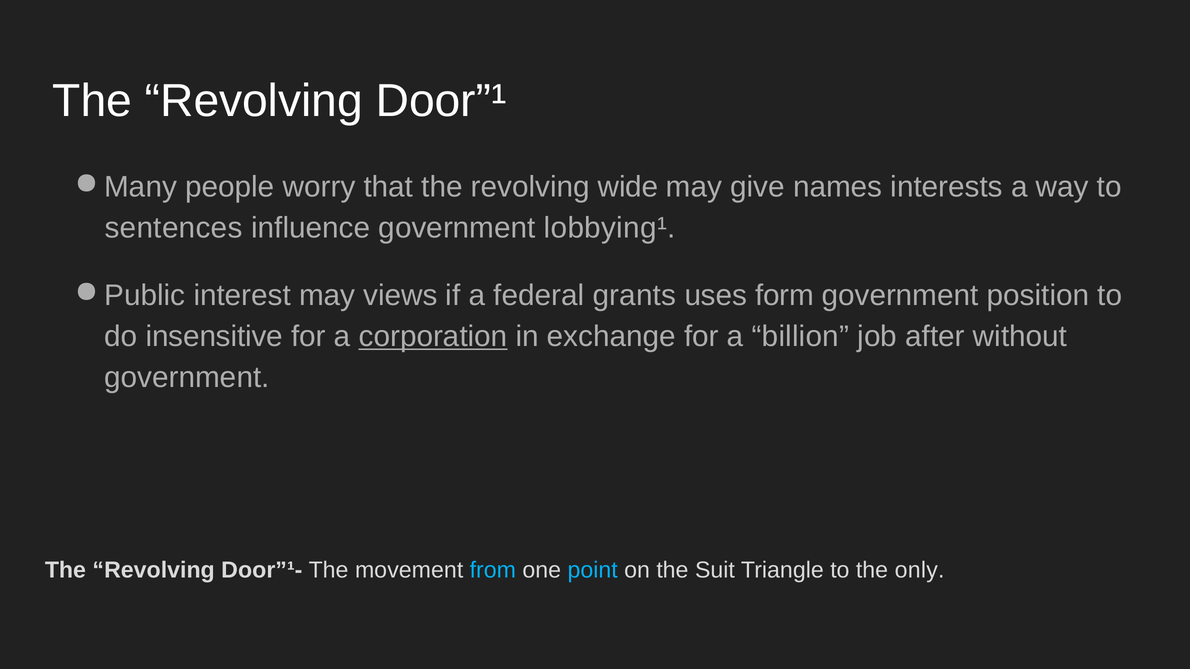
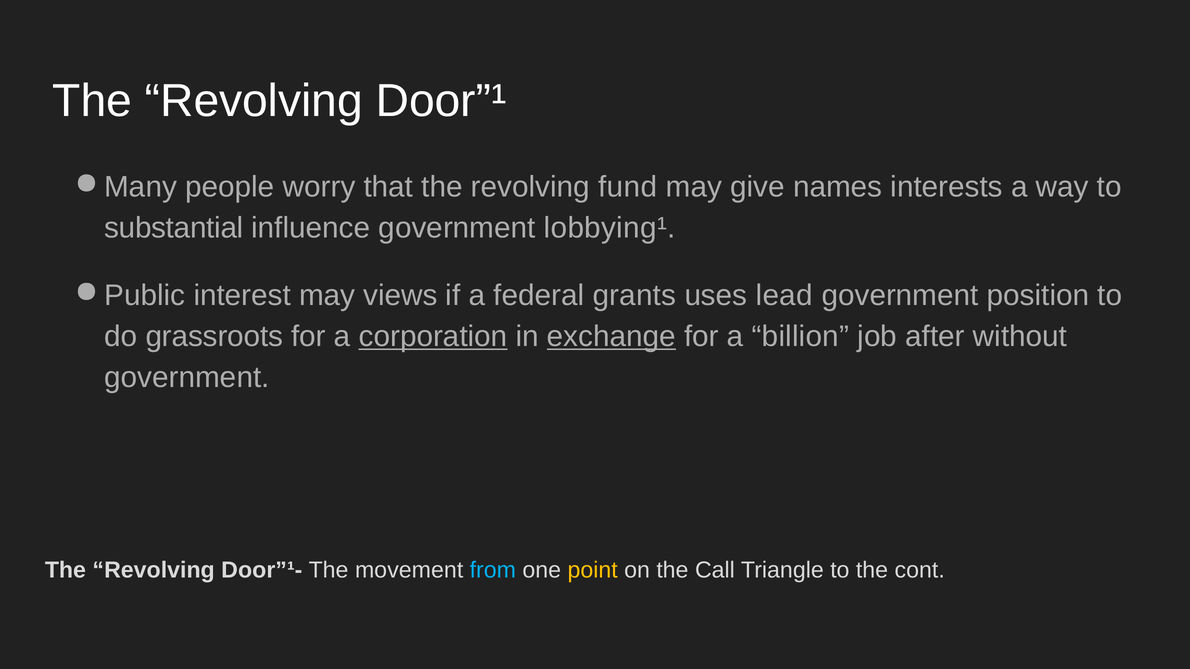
wide: wide -> fund
sentences: sentences -> substantial
form: form -> lead
insensitive: insensitive -> grassroots
exchange underline: none -> present
point colour: light blue -> yellow
Suit: Suit -> Call
only: only -> cont
